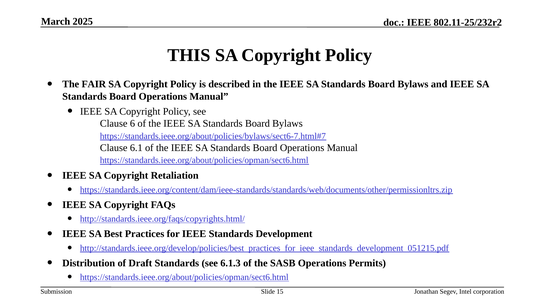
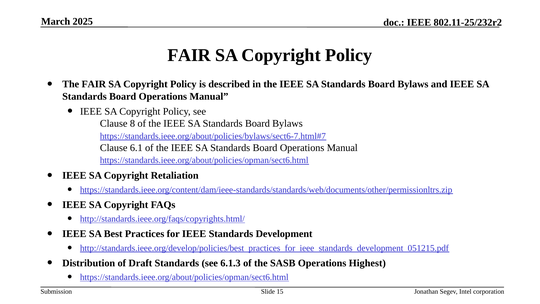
THIS at (189, 55): THIS -> FAIR
6: 6 -> 8
Permits: Permits -> Highest
